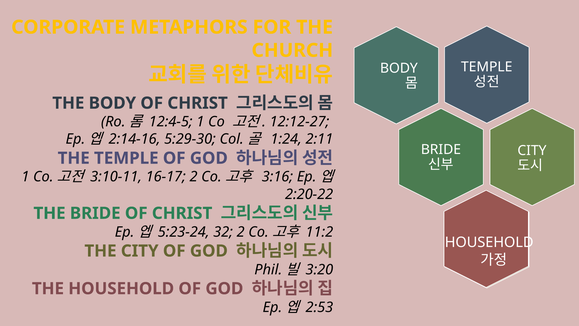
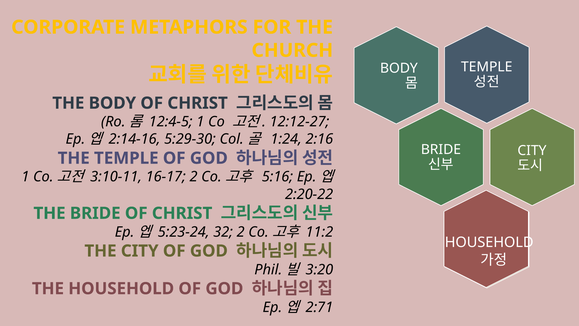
2:11: 2:11 -> 2:16
3:16: 3:16 -> 5:16
2:53: 2:53 -> 2:71
